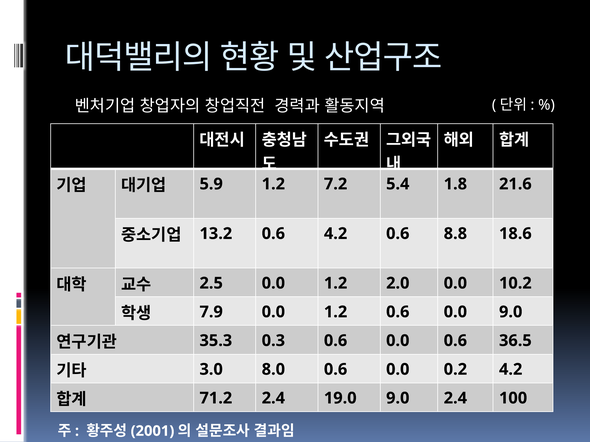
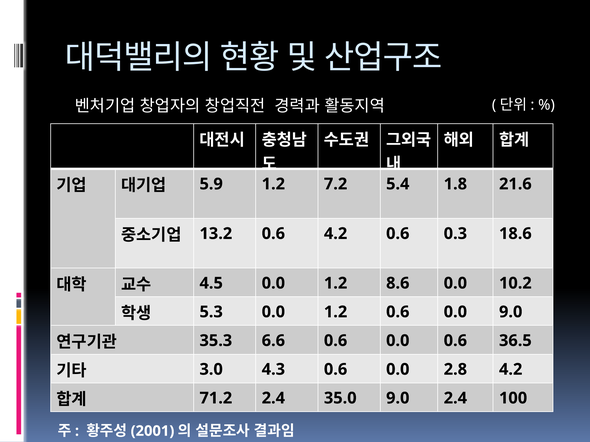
8.8: 8.8 -> 0.3
2.5: 2.5 -> 4.5
2.0: 2.0 -> 8.6
7.9: 7.9 -> 5.3
0.3: 0.3 -> 6.6
8.0: 8.0 -> 4.3
0.2: 0.2 -> 2.8
19.0: 19.0 -> 35.0
